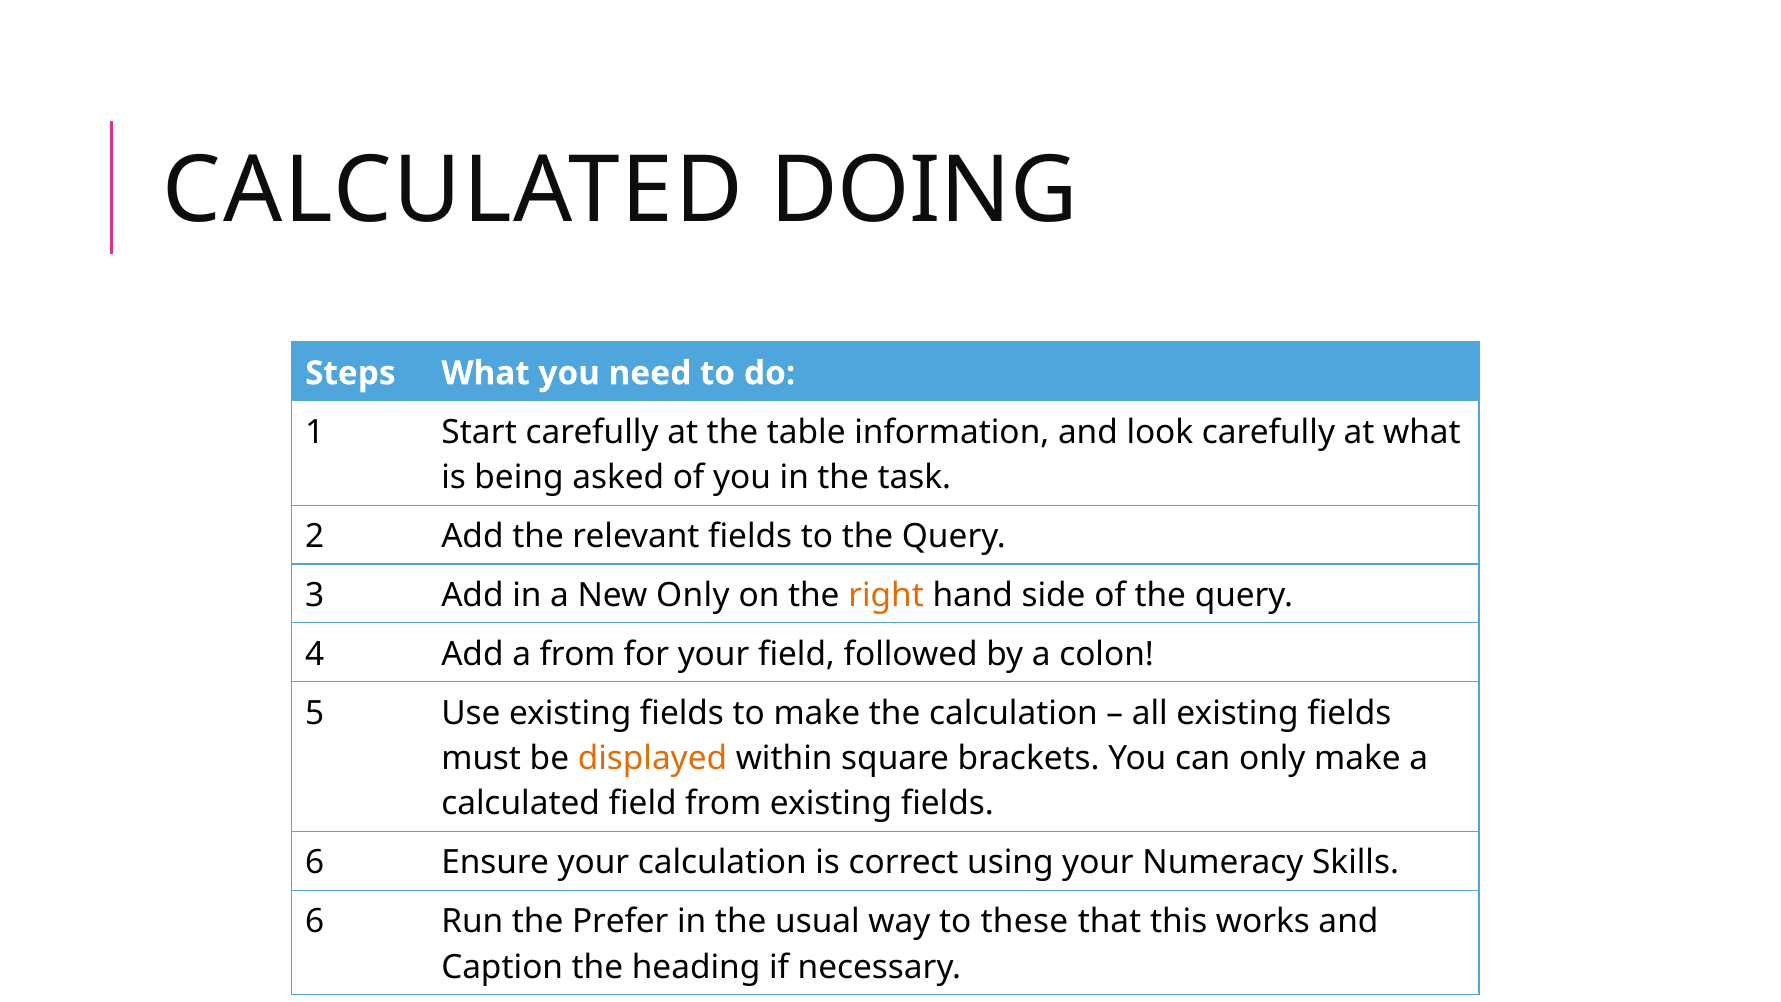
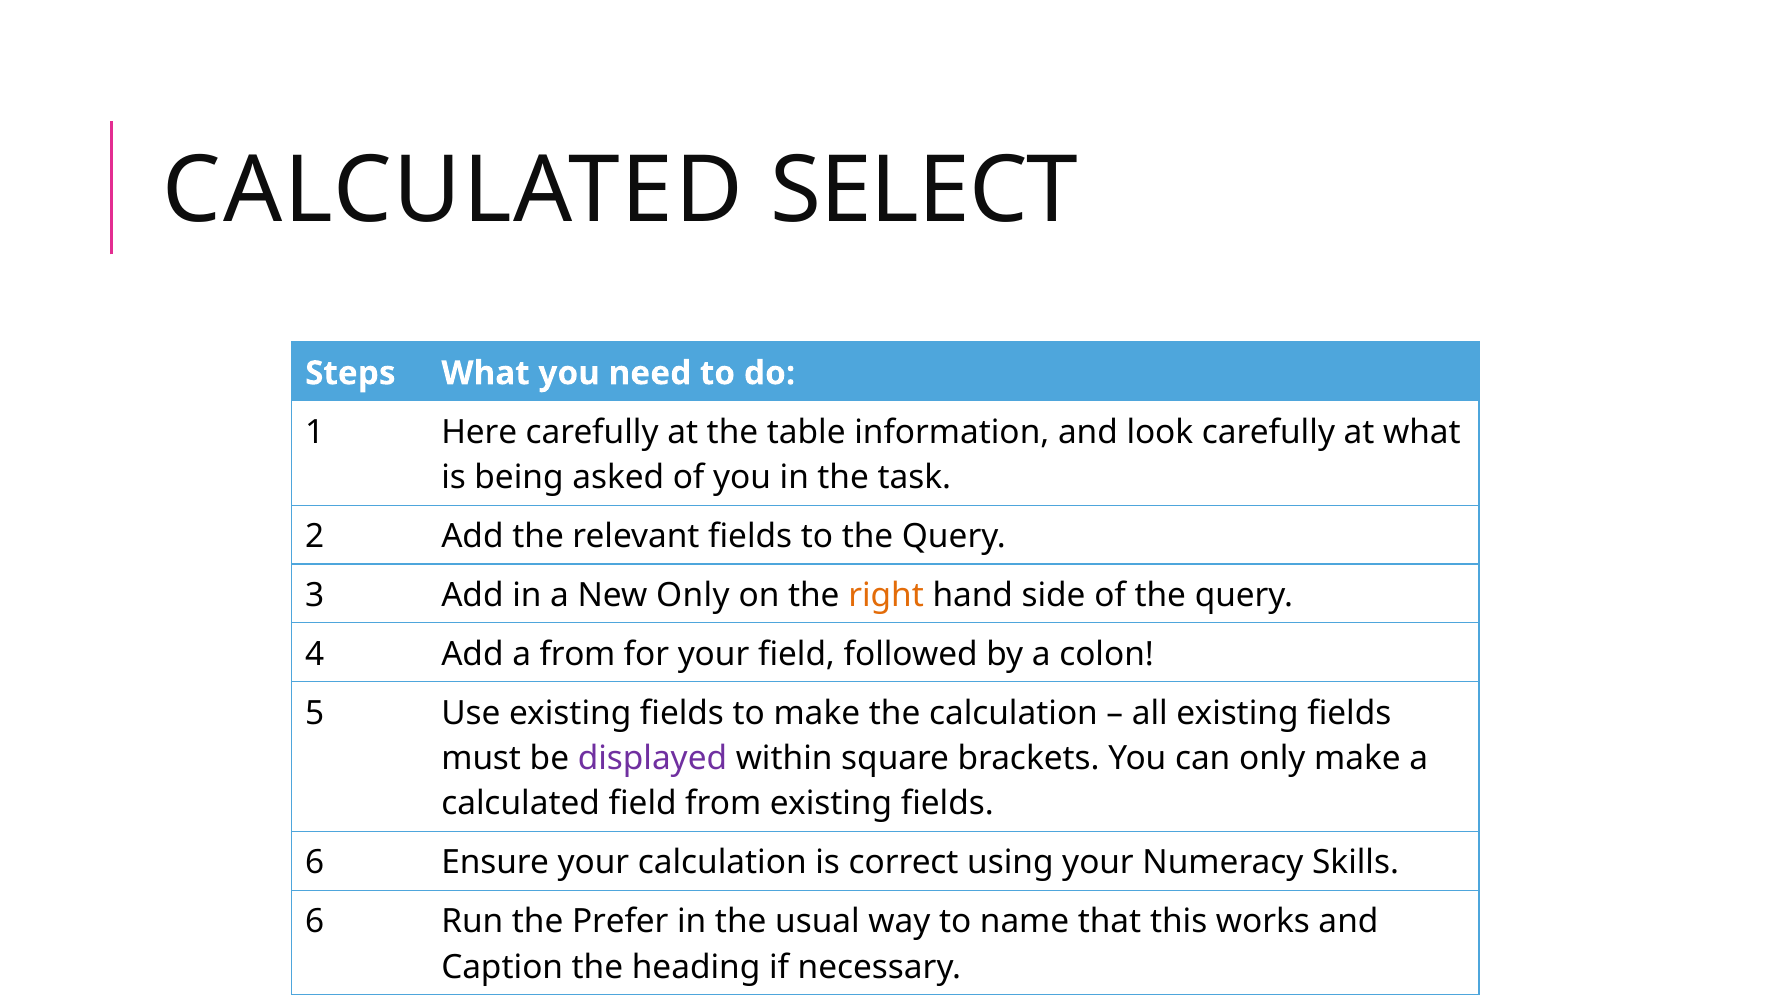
DOING: DOING -> SELECT
Start: Start -> Here
displayed colour: orange -> purple
these: these -> name
